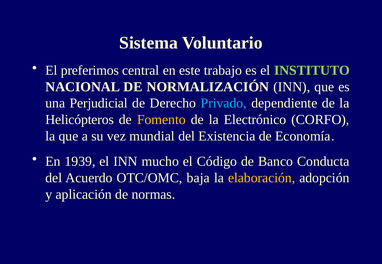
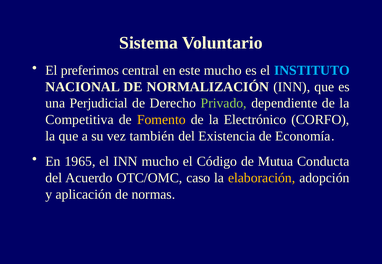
este trabajo: trabajo -> mucho
INSTITUTO colour: light green -> light blue
Privado colour: light blue -> light green
Helicópteros: Helicópteros -> Competitiva
mundial: mundial -> también
1939: 1939 -> 1965
Banco: Banco -> Mutua
baja: baja -> caso
